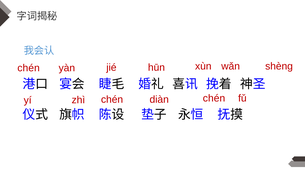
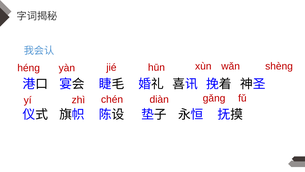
chén at (29, 68): chén -> héng
chén chén: chén -> gǎng
